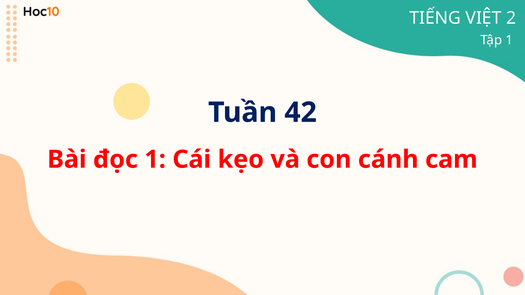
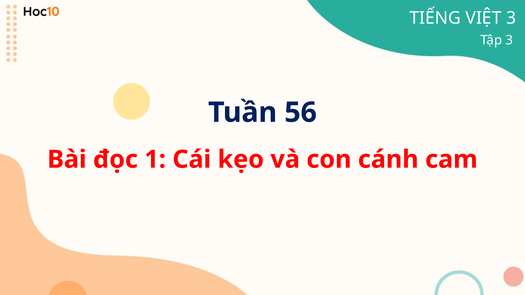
VIỆT 2: 2 -> 3
Tập 1: 1 -> 3
42: 42 -> 56
